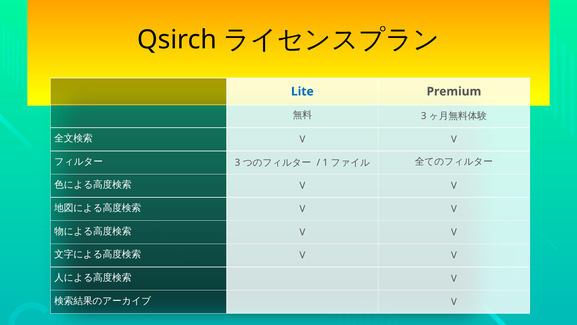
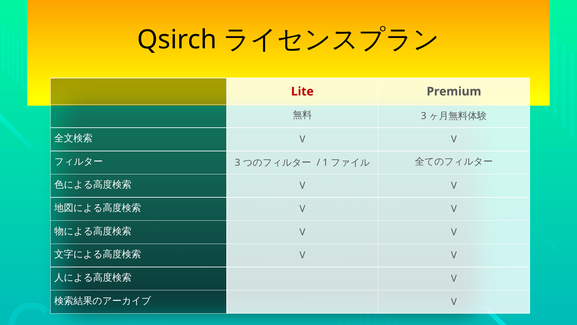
Lite colour: blue -> red
